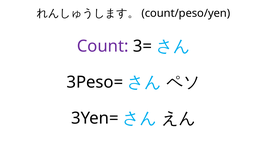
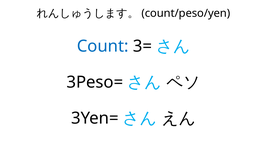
Count colour: purple -> blue
